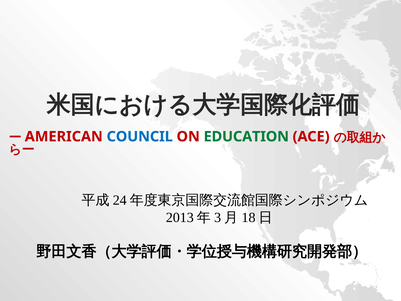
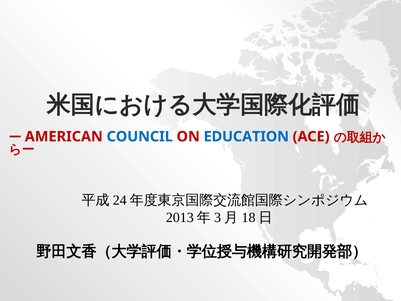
EDUCATION colour: green -> blue
